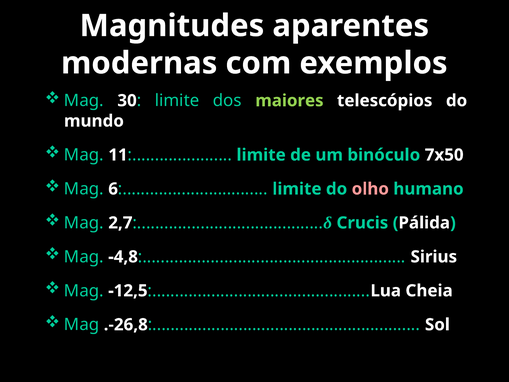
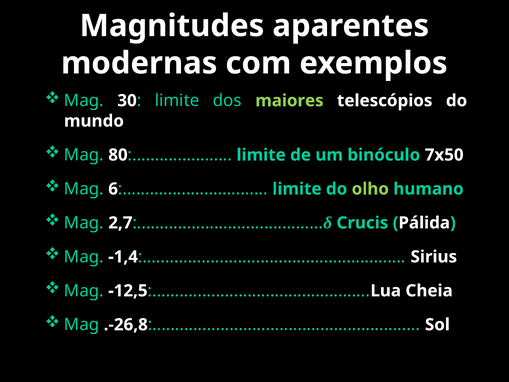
11: 11 -> 80
olho colour: pink -> light green
-4,8: -4,8 -> -1,4
